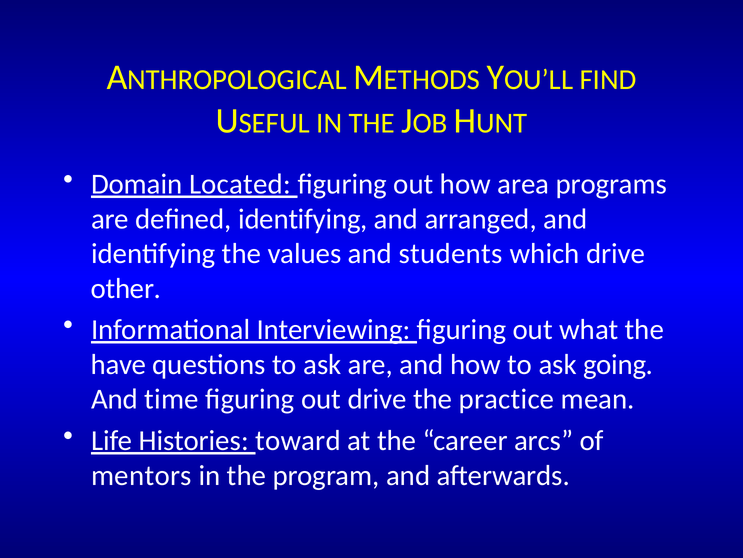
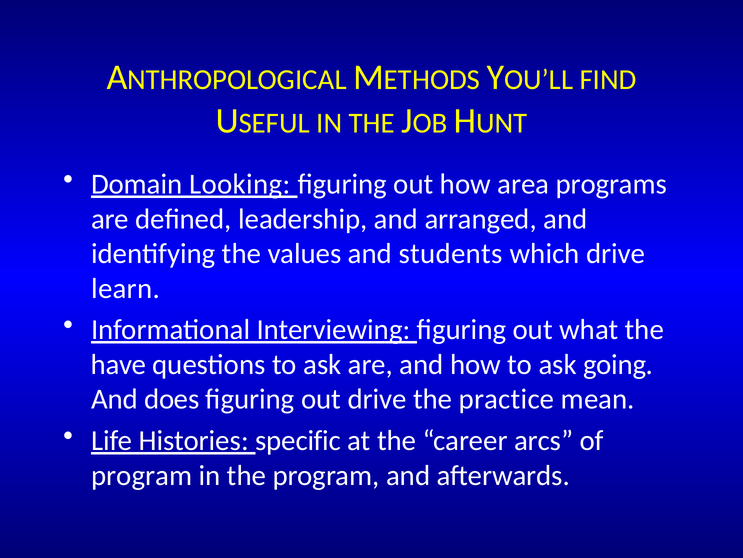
Located: Located -> Looking
defined identifying: identifying -> leadership
other: other -> learn
time: time -> does
toward: toward -> specific
mentors at (141, 475): mentors -> program
